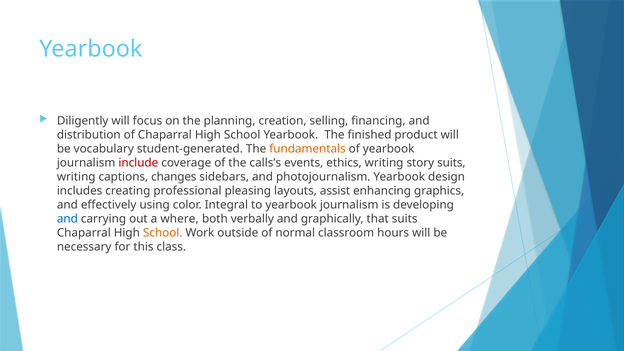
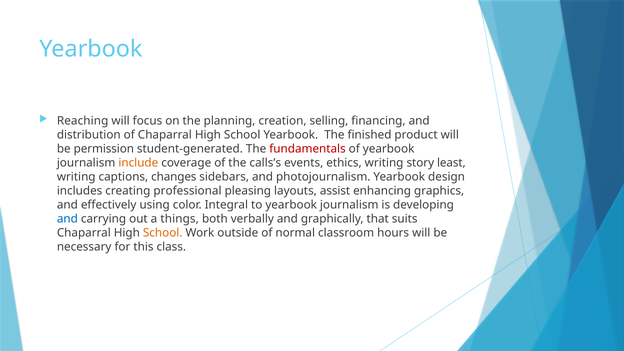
Diligently: Diligently -> Reaching
vocabulary: vocabulary -> permission
fundamentals colour: orange -> red
include colour: red -> orange
story suits: suits -> least
where: where -> things
